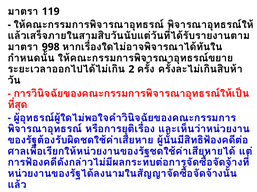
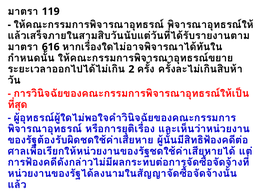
998: 998 -> 616
